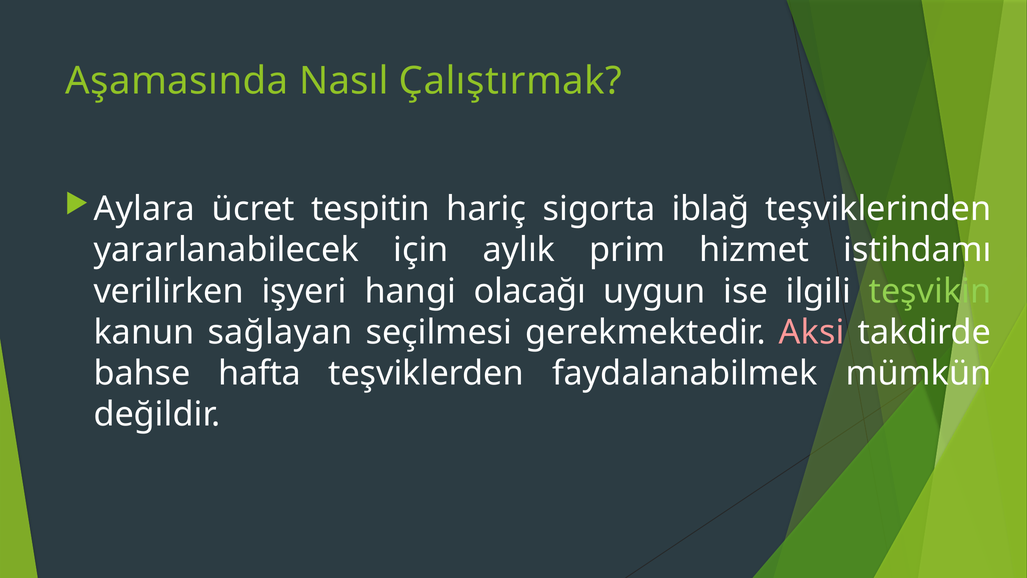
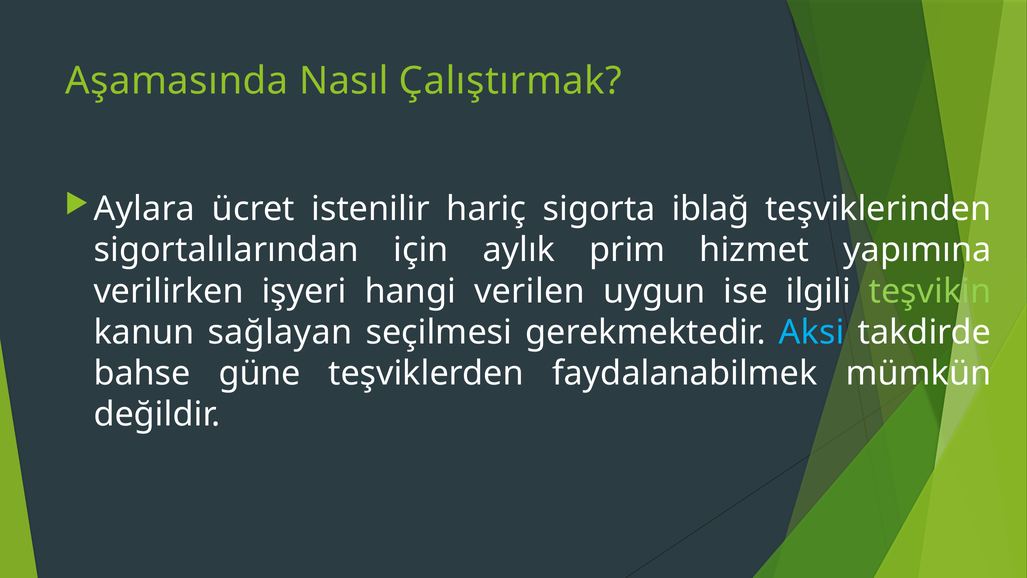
tespitin: tespitin -> istenilir
yararlanabilecek: yararlanabilecek -> sigortalılarından
istihdamı: istihdamı -> yapımına
olacağı: olacağı -> verilen
Aksi colour: pink -> light blue
hafta: hafta -> güne
